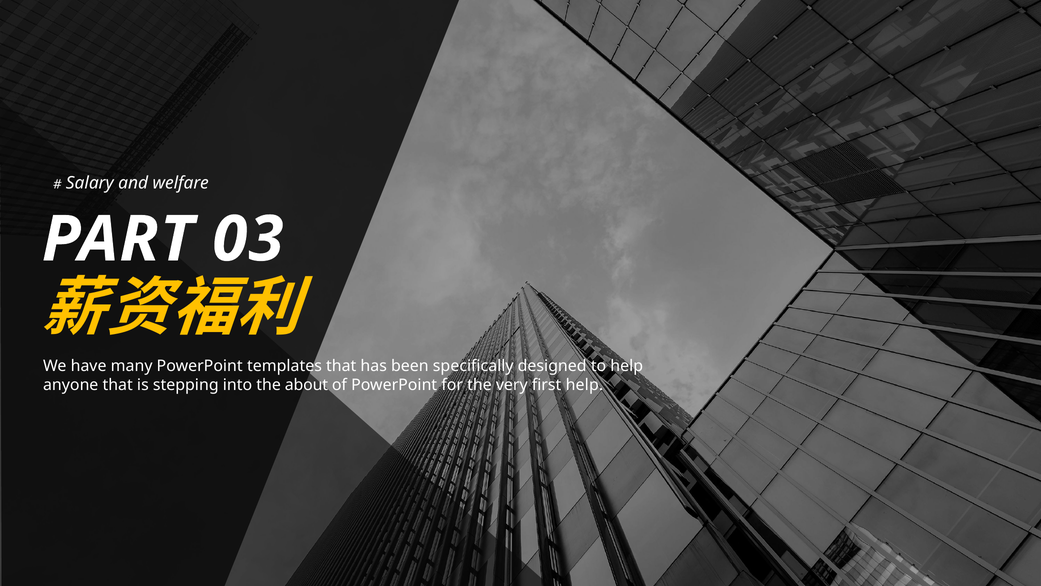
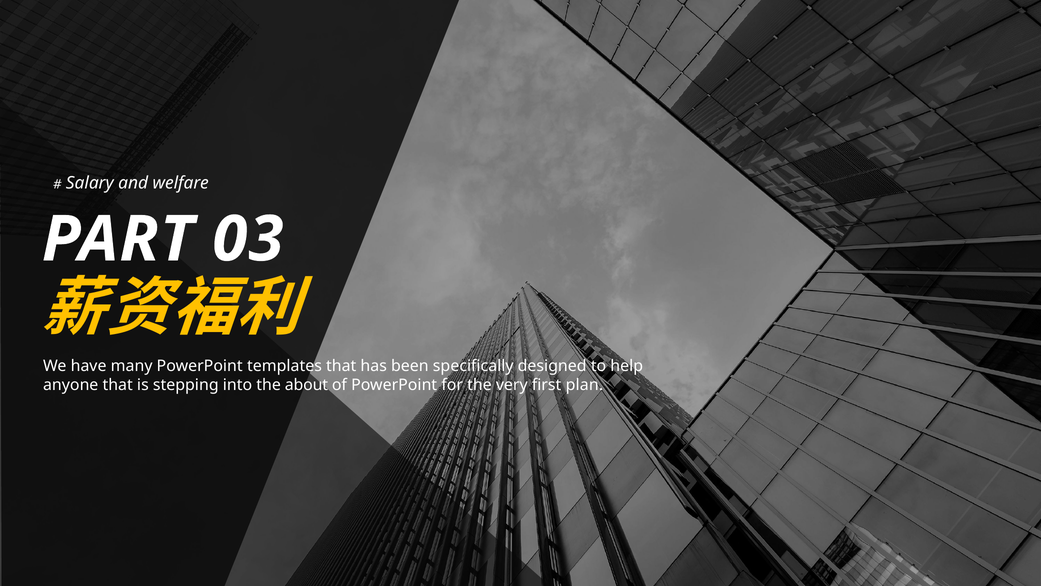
first help: help -> plan
